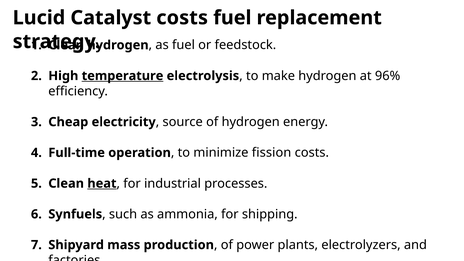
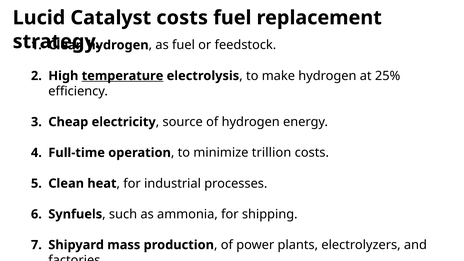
96%: 96% -> 25%
fission: fission -> trillion
heat underline: present -> none
